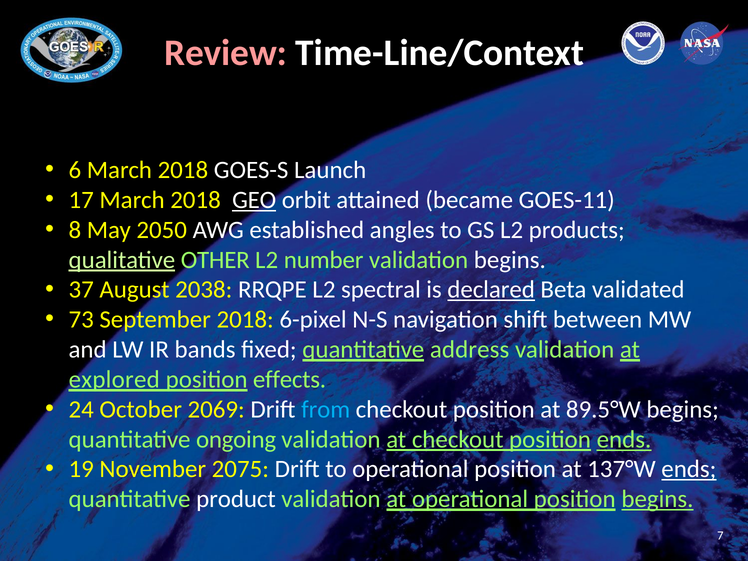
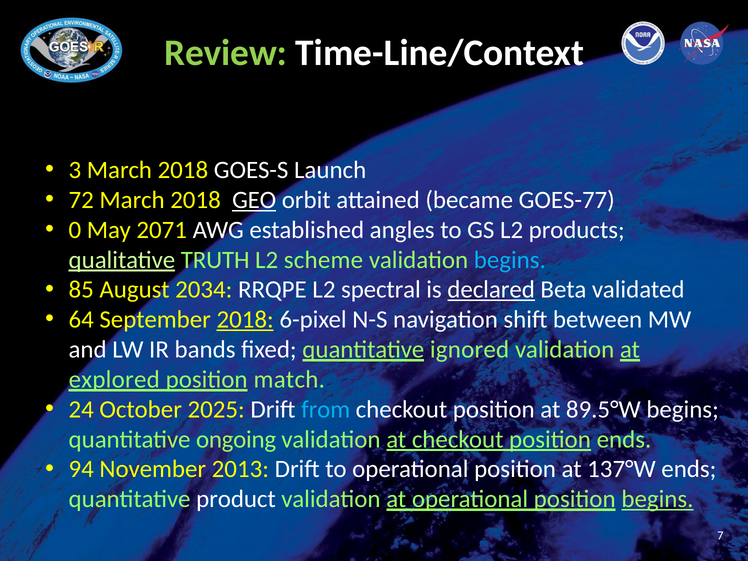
Review colour: pink -> light green
6: 6 -> 3
17: 17 -> 72
GOES-11: GOES-11 -> GOES-77
8: 8 -> 0
2050: 2050 -> 2071
OTHER: OTHER -> TRUTH
number: number -> scheme
begins at (510, 260) colour: white -> light blue
37: 37 -> 85
2038: 2038 -> 2034
73: 73 -> 64
2018 at (245, 320) underline: none -> present
address: address -> ignored
effects: effects -> match
2069: 2069 -> 2025
ends at (624, 439) underline: present -> none
19: 19 -> 94
2075: 2075 -> 2013
ends at (689, 469) underline: present -> none
